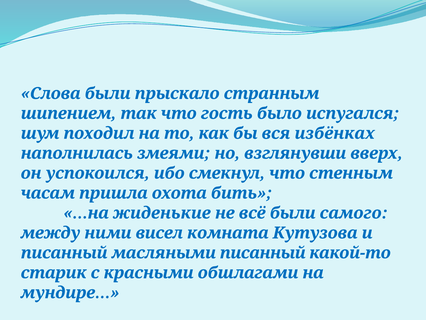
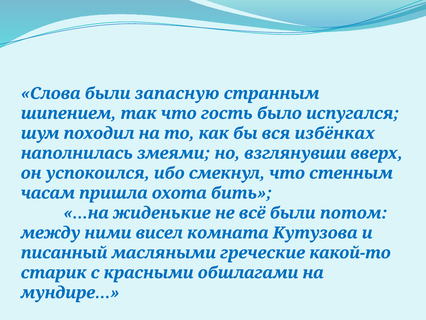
прыскало: прыскало -> запасную
самого: самого -> потом
масляными писанный: писанный -> греческие
